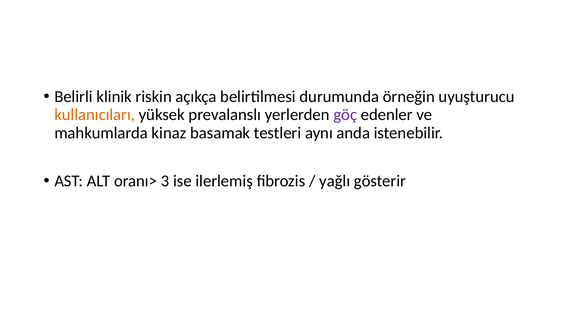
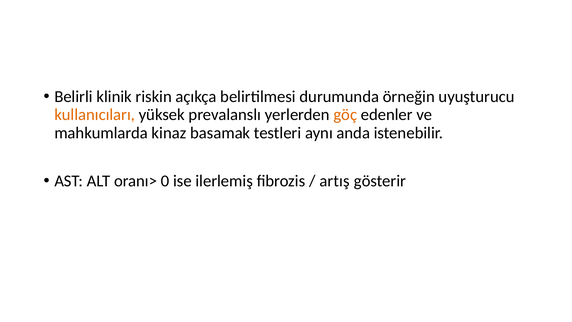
göç colour: purple -> orange
3: 3 -> 0
yağlı: yağlı -> artış
